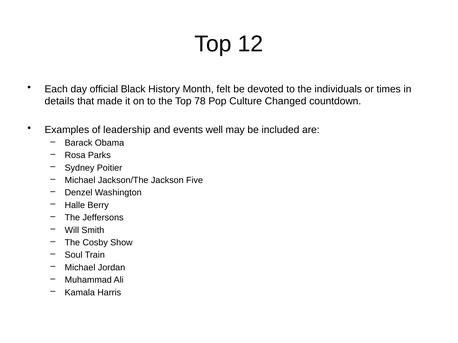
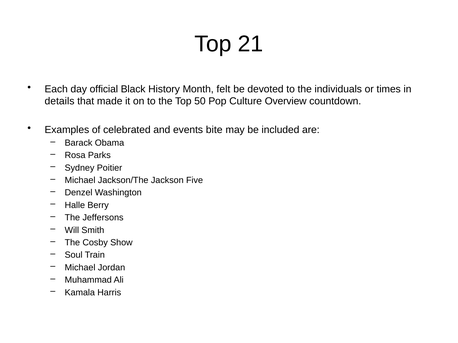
12: 12 -> 21
78: 78 -> 50
Changed: Changed -> Overview
leadership: leadership -> celebrated
well: well -> bite
